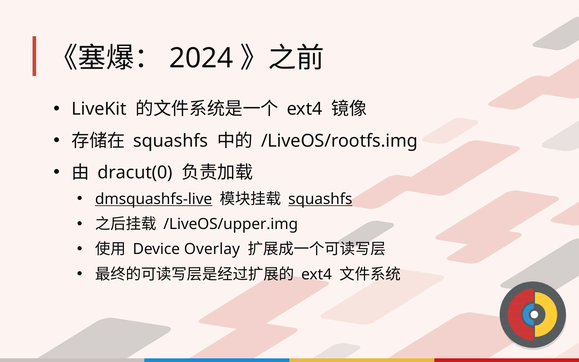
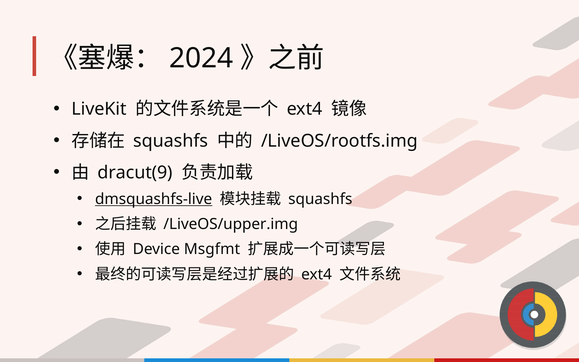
dracut(0: dracut(0 -> dracut(9
squashfs at (320, 199) underline: present -> none
Overlay: Overlay -> Msgfmt
